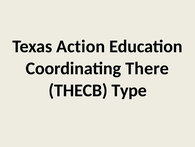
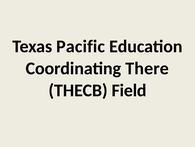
Action: Action -> Pacific
Type: Type -> Field
